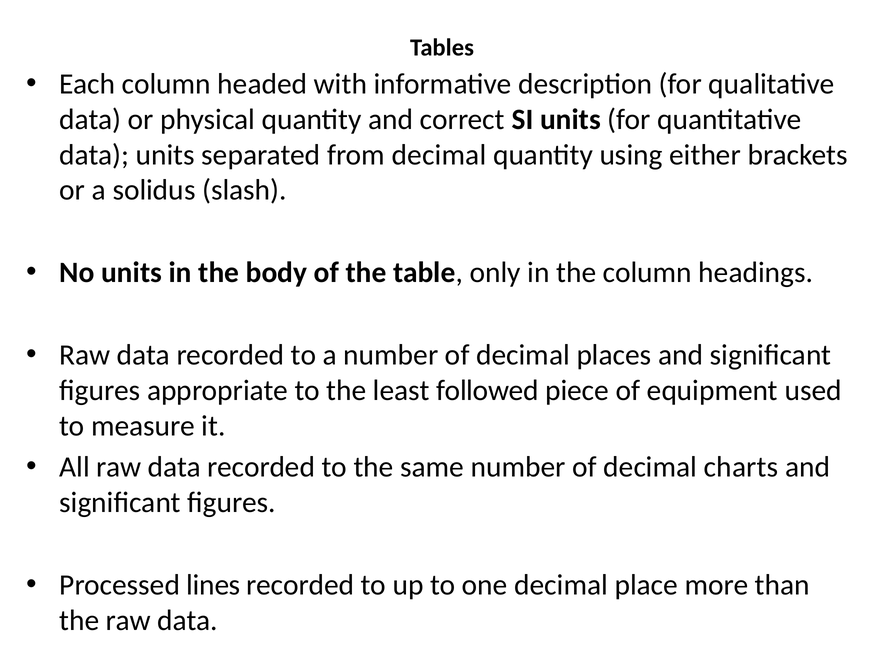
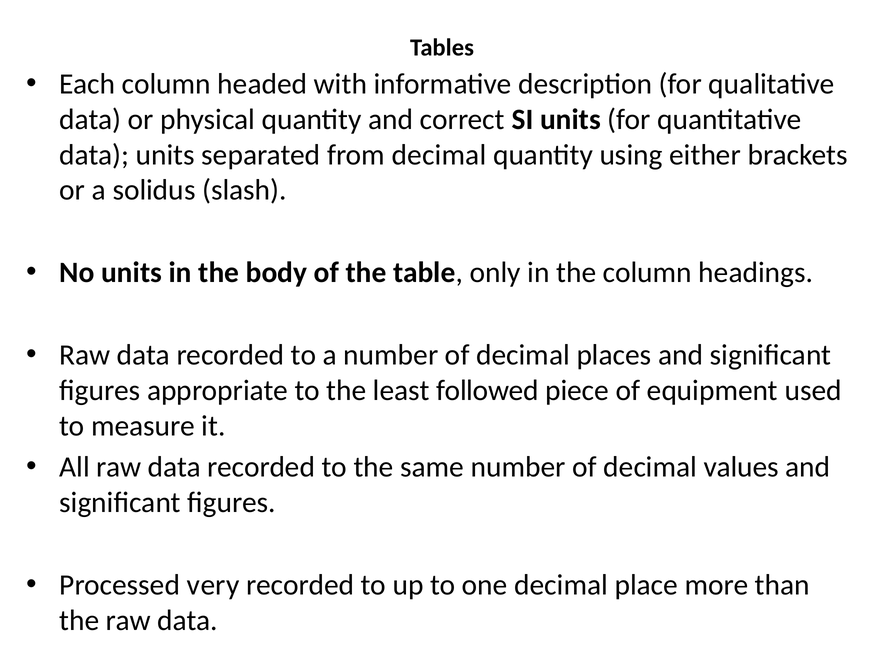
charts: charts -> values
lines: lines -> very
